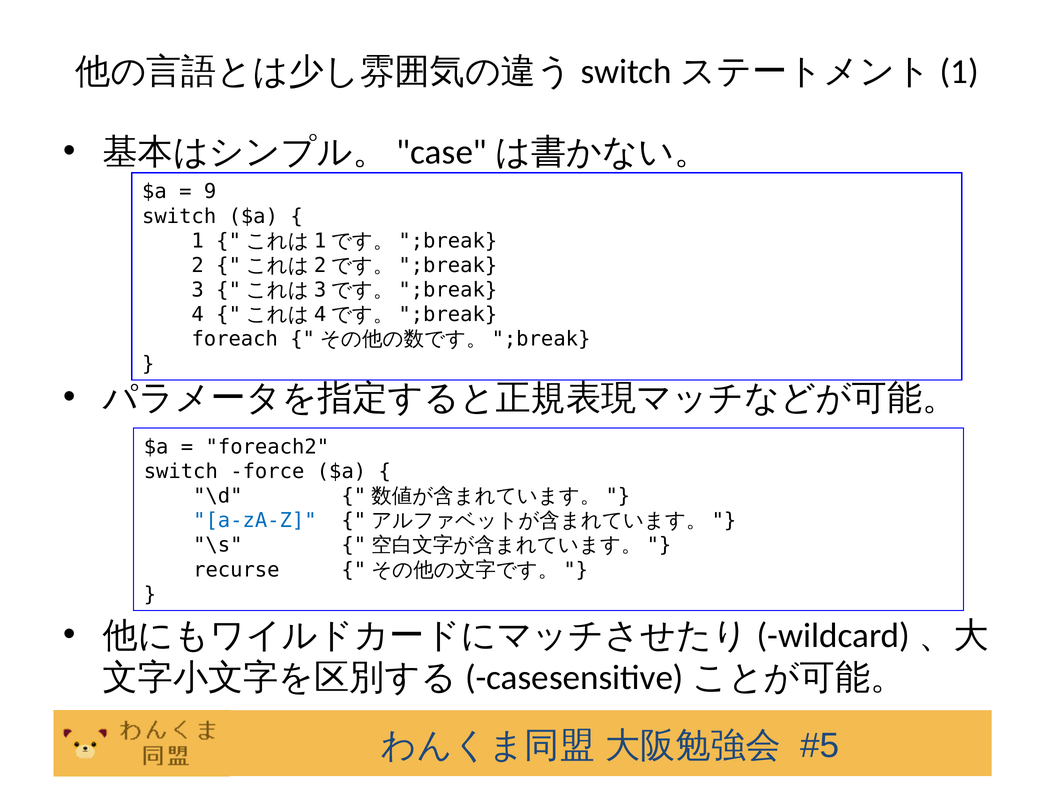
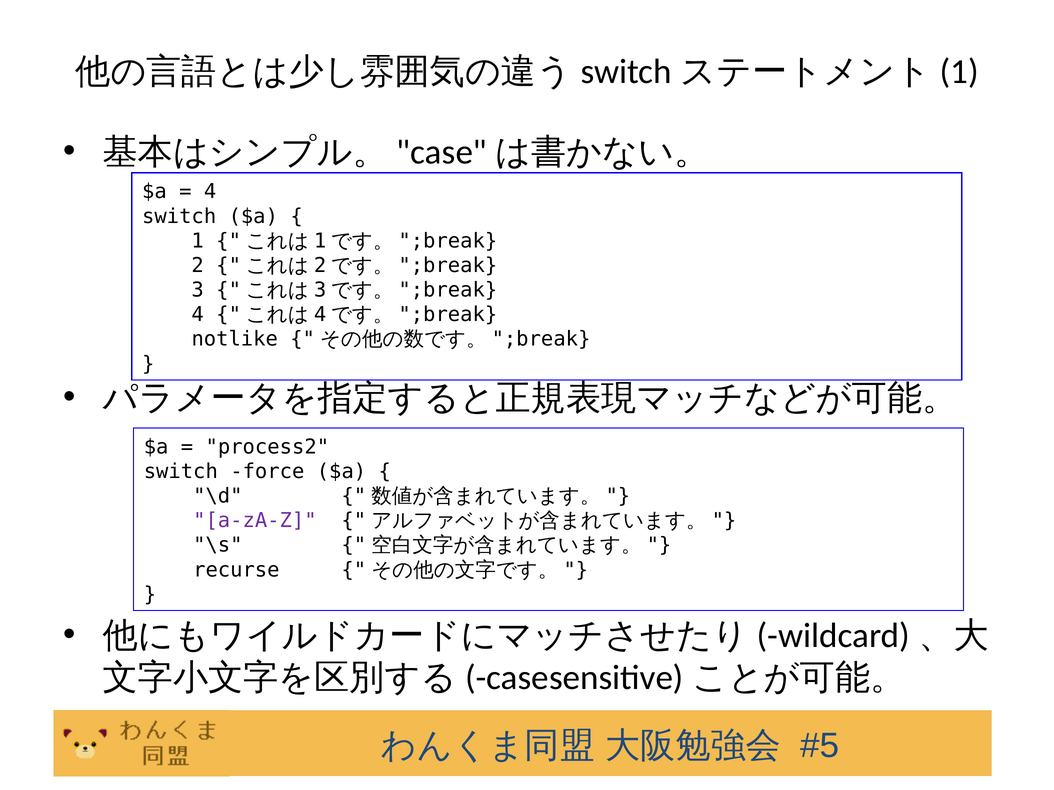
9 at (210, 192): 9 -> 4
foreach: foreach -> notlike
foreach2: foreach2 -> process2
a-zA-Z colour: blue -> purple
